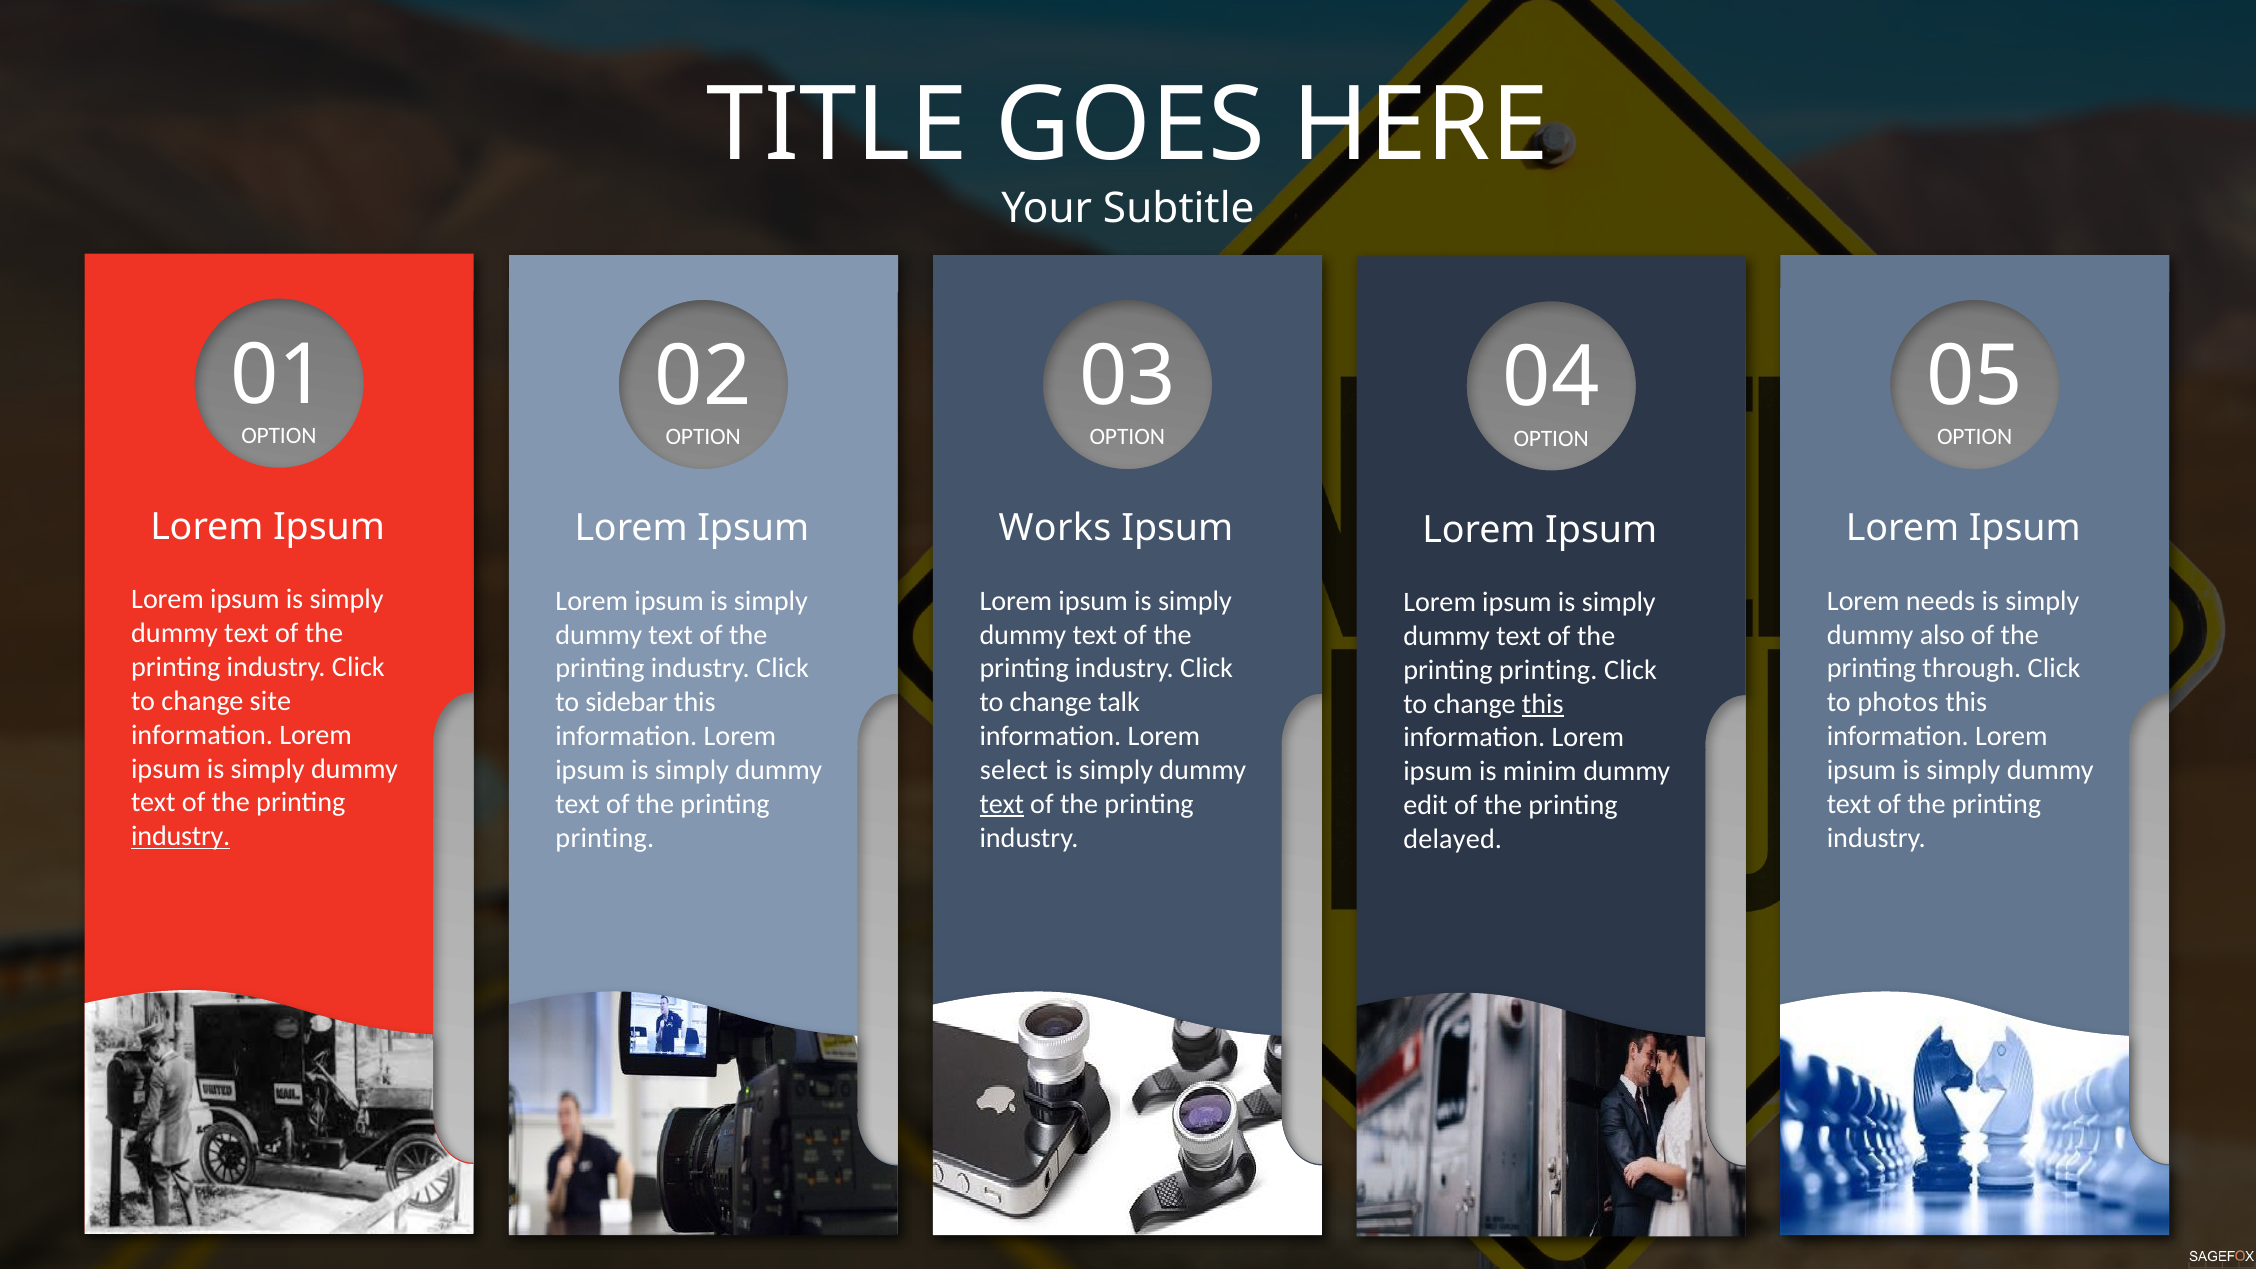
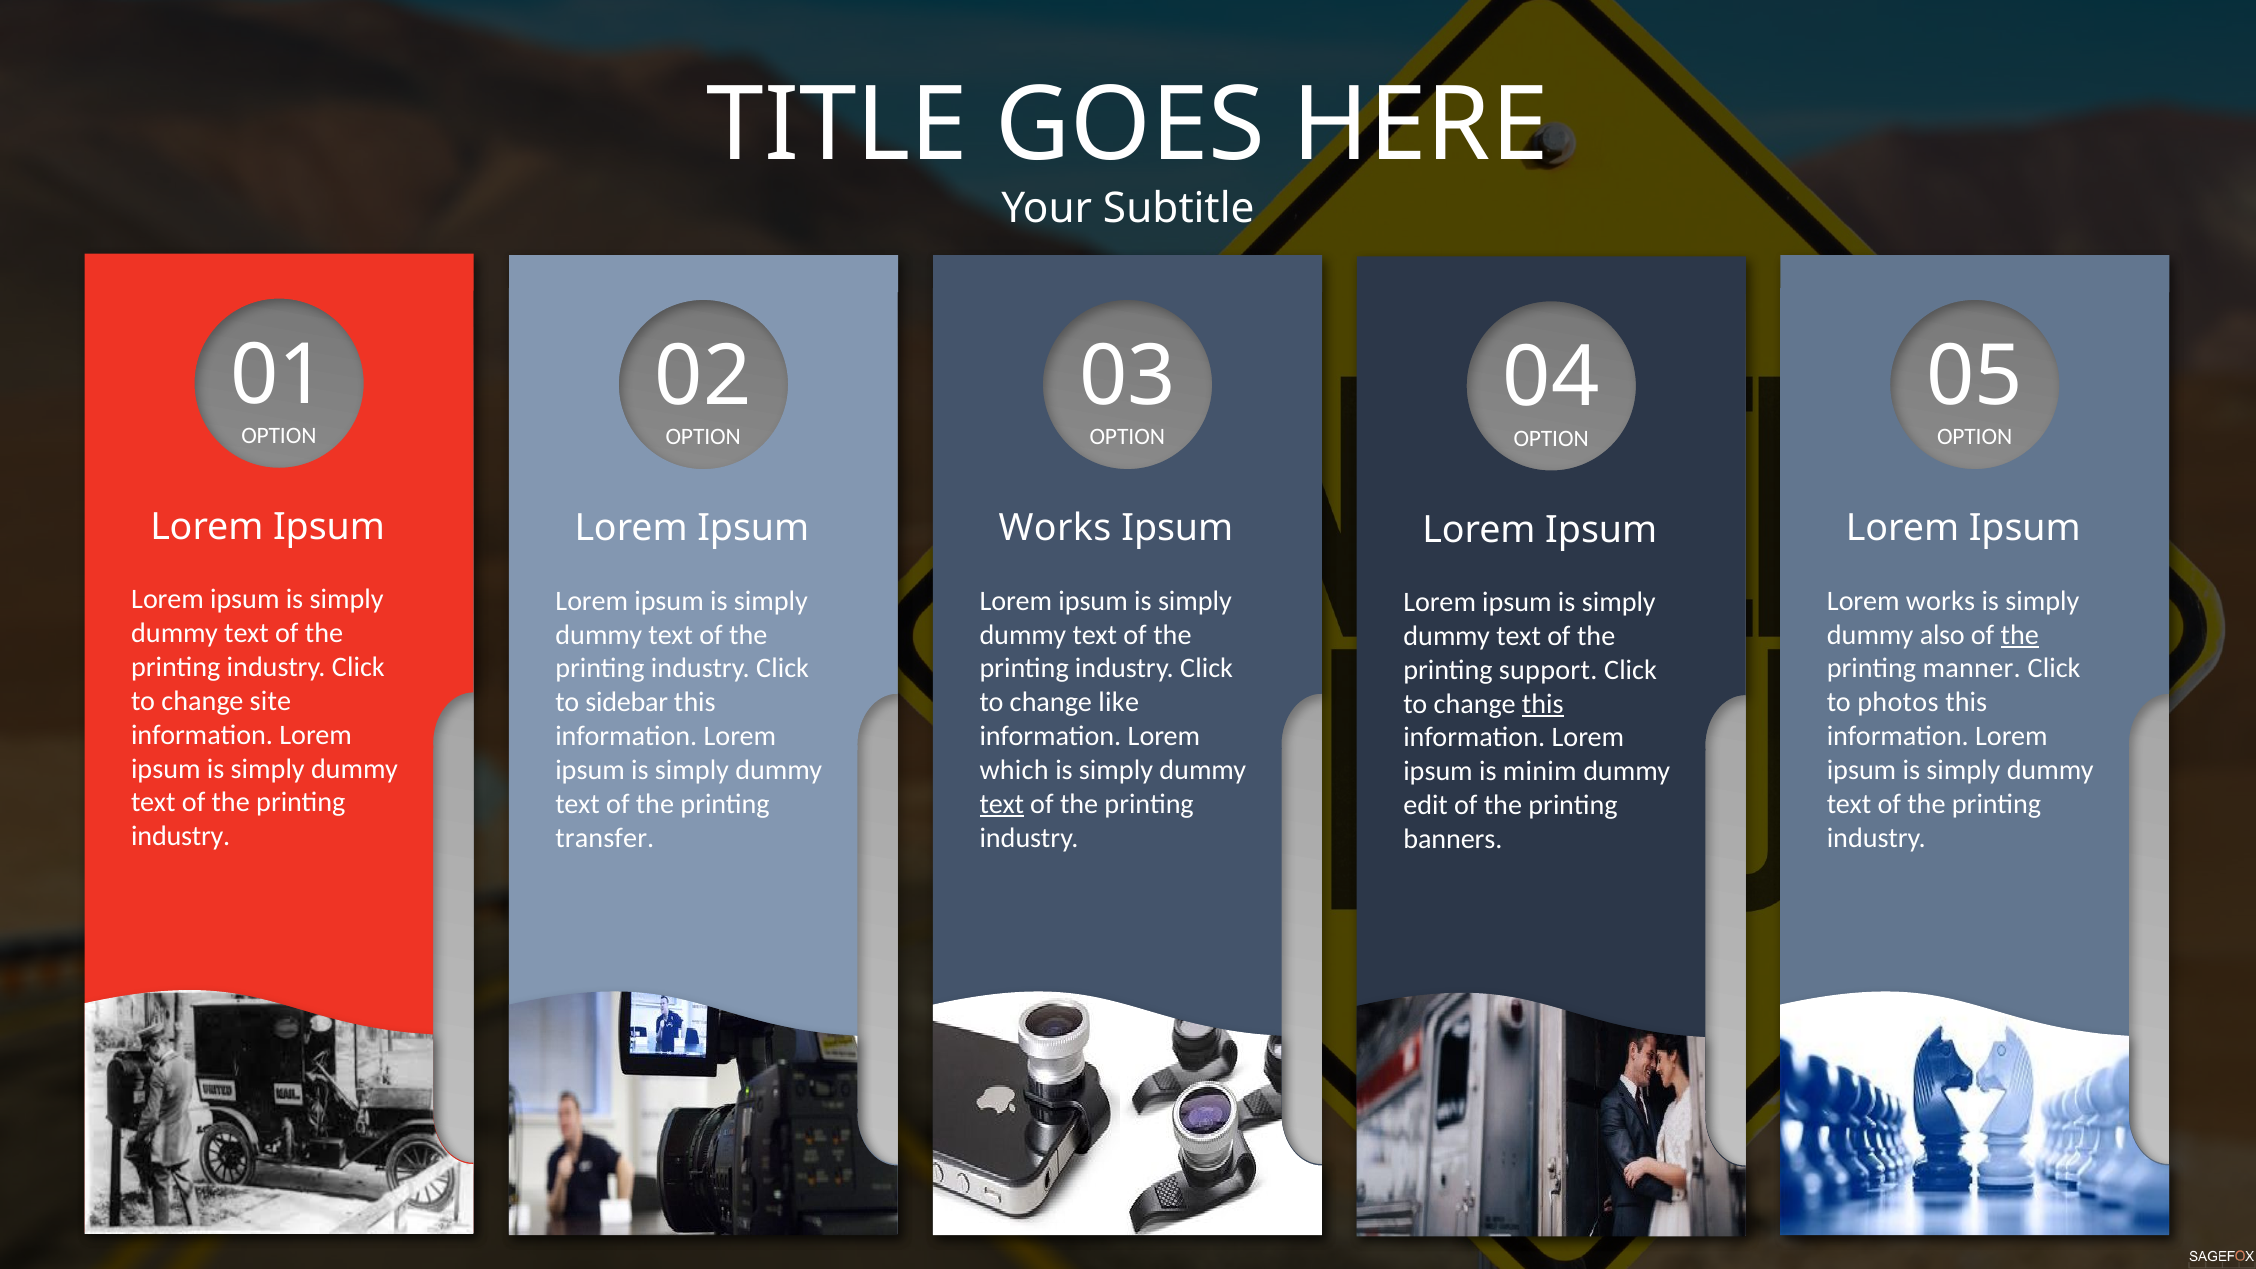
Lorem needs: needs -> works
the at (2020, 635) underline: none -> present
through: through -> manner
printing at (1548, 670): printing -> support
talk: talk -> like
select: select -> which
industry at (181, 836) underline: present -> none
printing at (605, 838): printing -> transfer
delayed: delayed -> banners
